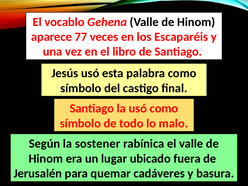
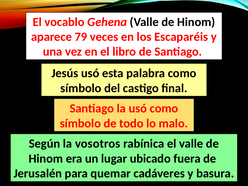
77: 77 -> 79
sostener: sostener -> vosotros
